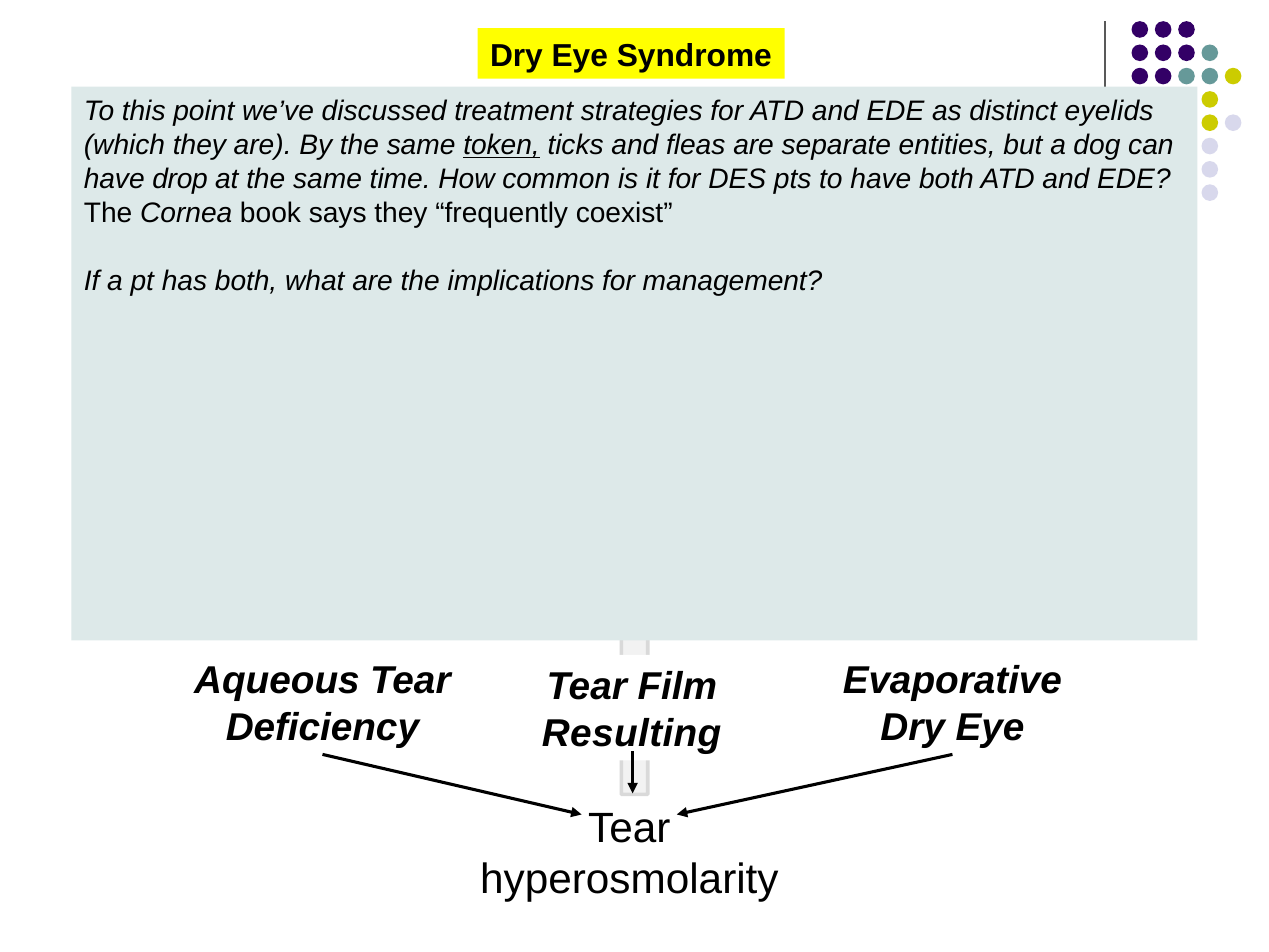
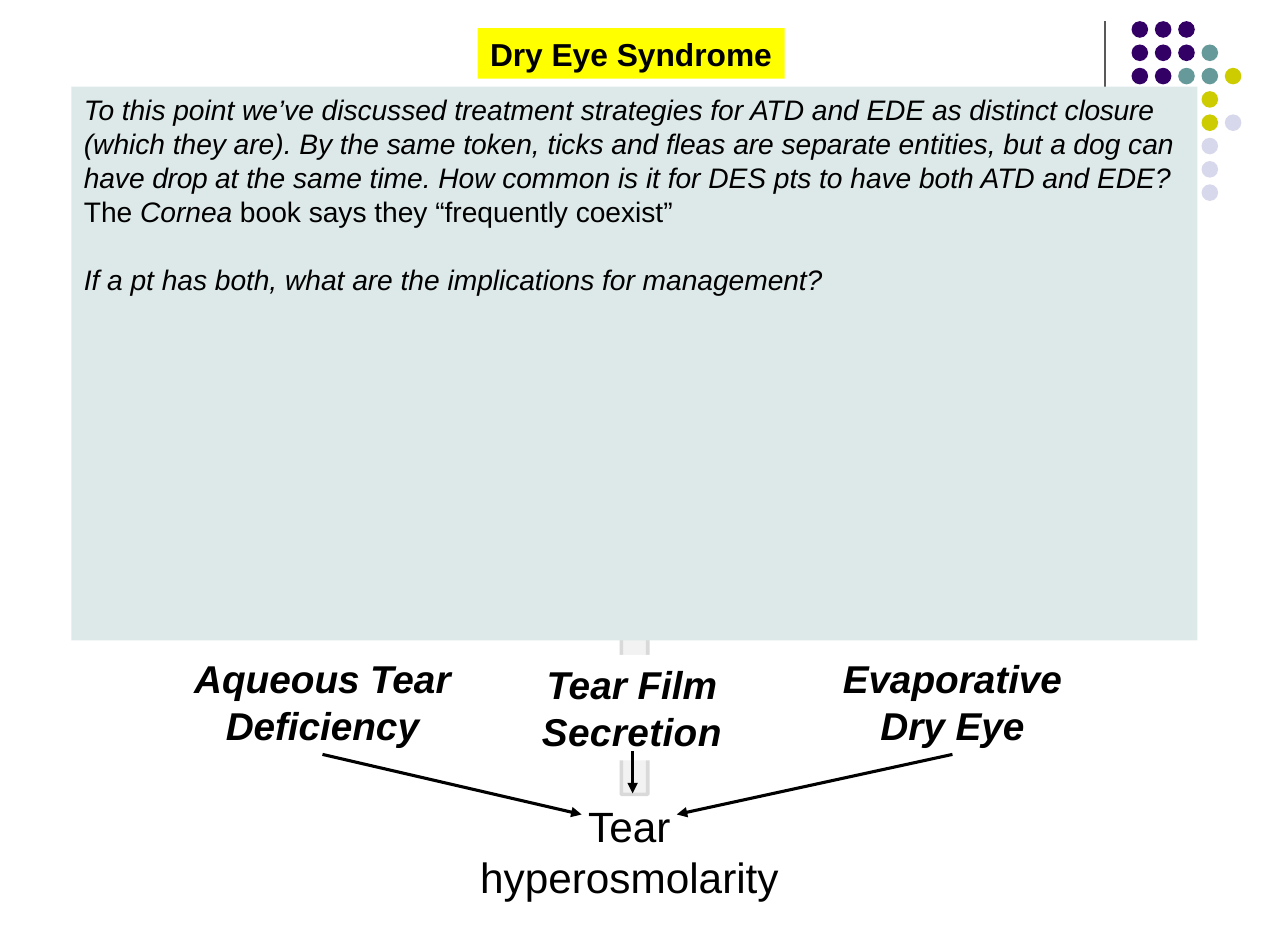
eyelids: eyelids -> closure
token underline: present -> none
Resulting: Resulting -> Secretion
